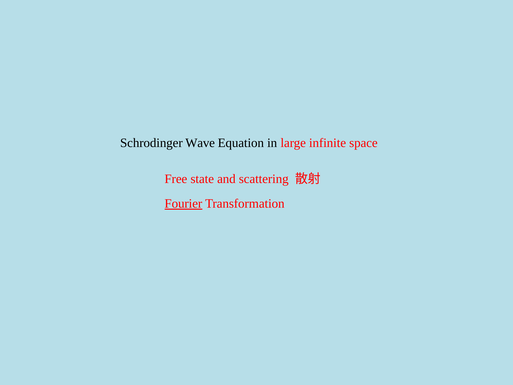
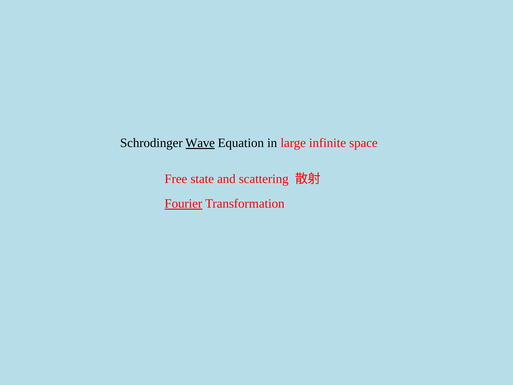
Wave underline: none -> present
